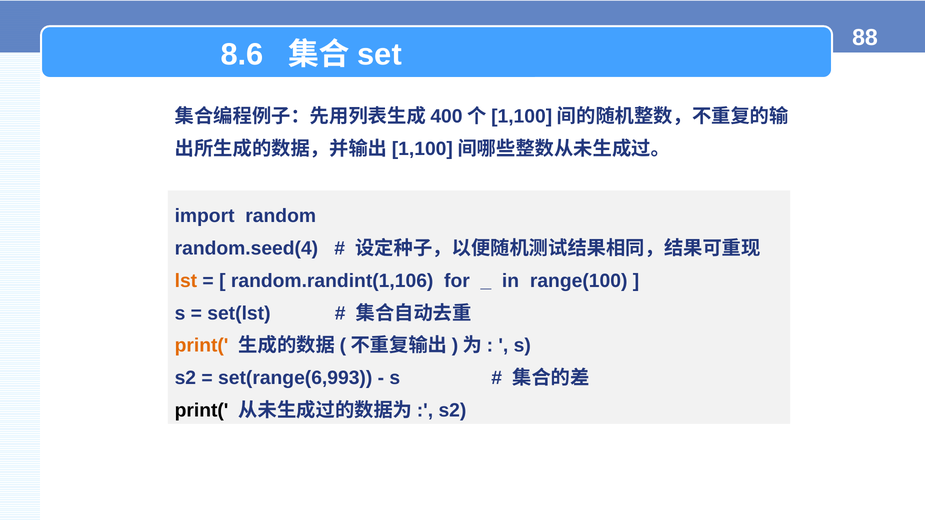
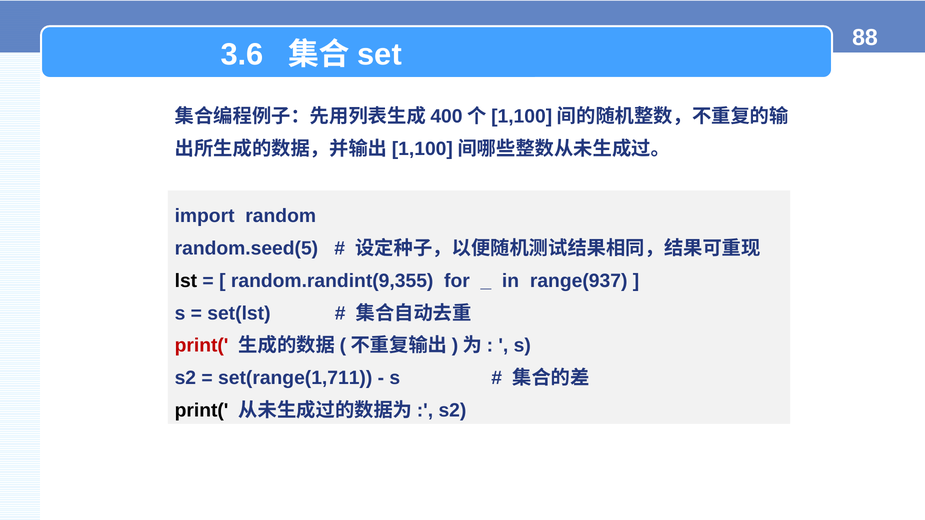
8.6: 8.6 -> 3.6
random.seed(4: random.seed(4 -> random.seed(5
lst colour: orange -> black
random.randint(1,106: random.randint(1,106 -> random.randint(9,355
range(100: range(100 -> range(937
print( at (202, 346) colour: orange -> red
set(range(6,993: set(range(6,993 -> set(range(1,711
